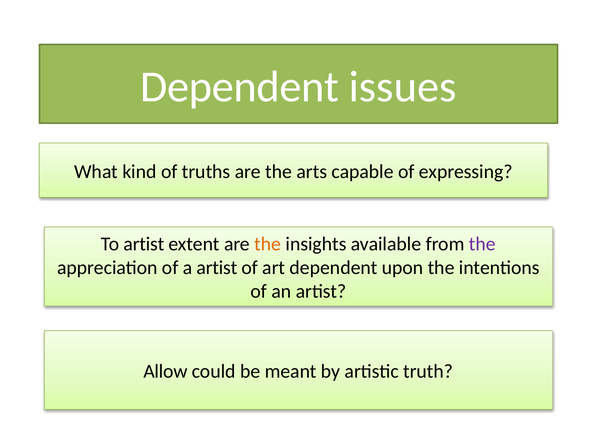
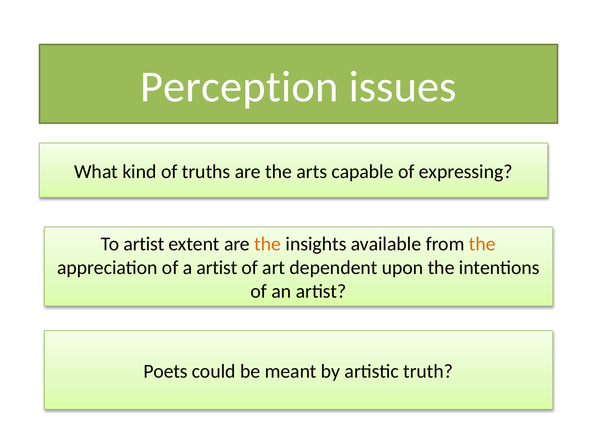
Dependent at (240, 87): Dependent -> Perception
the at (482, 244) colour: purple -> orange
Allow: Allow -> Poets
